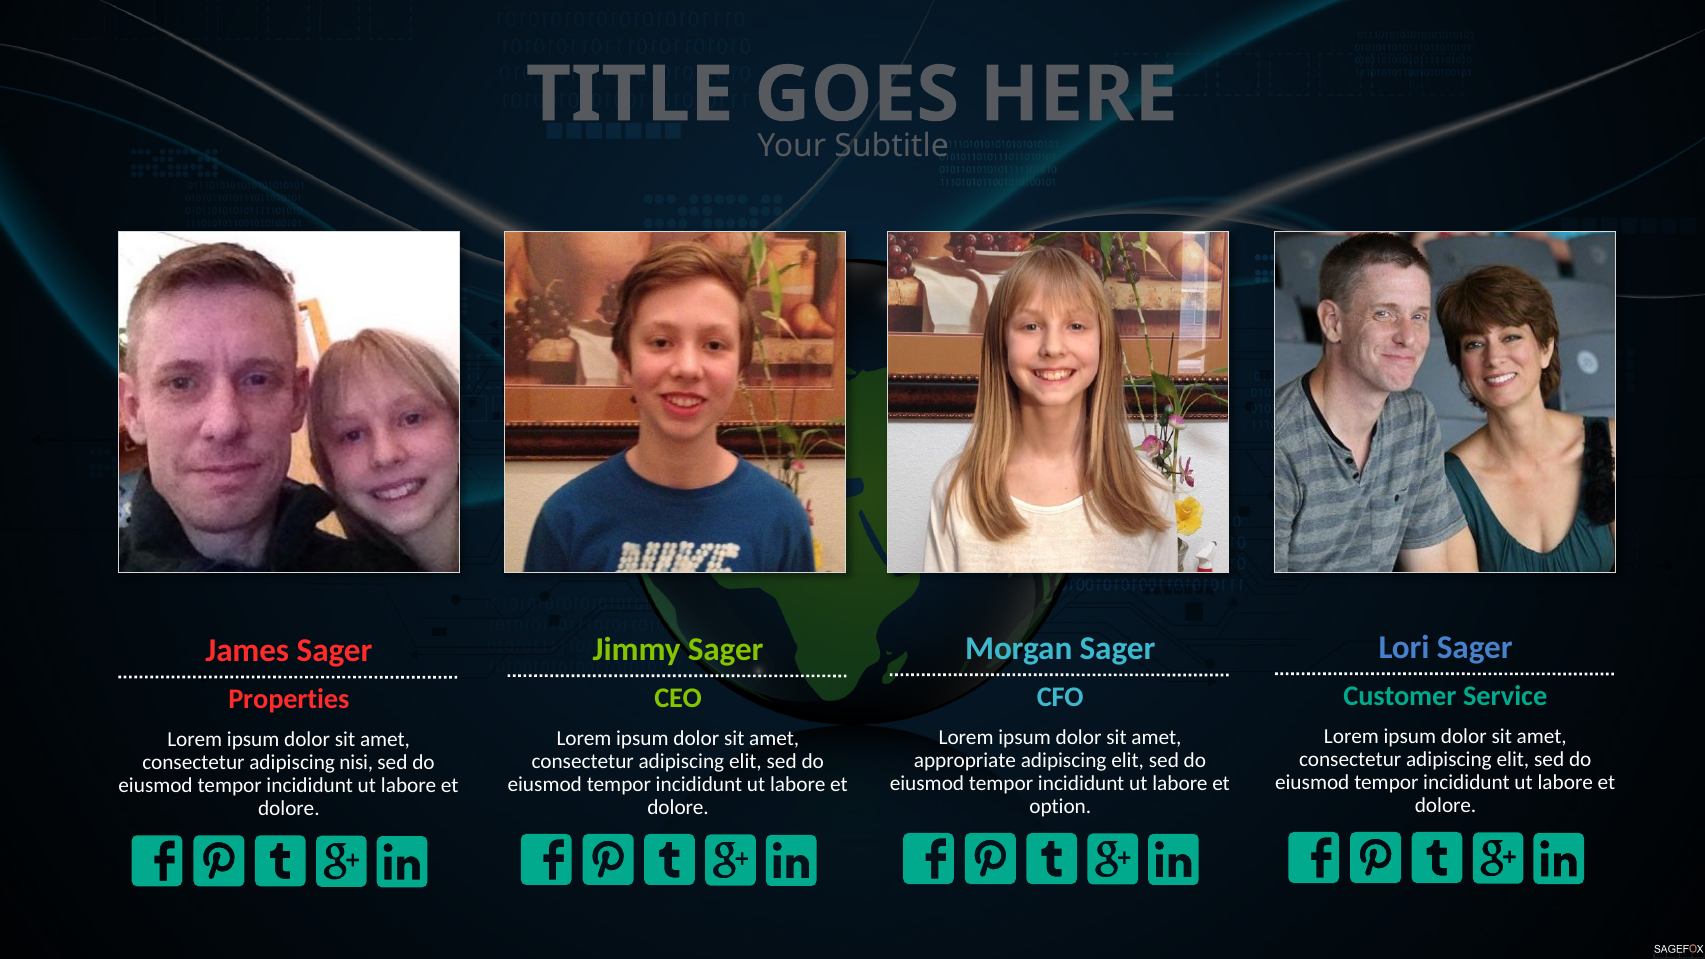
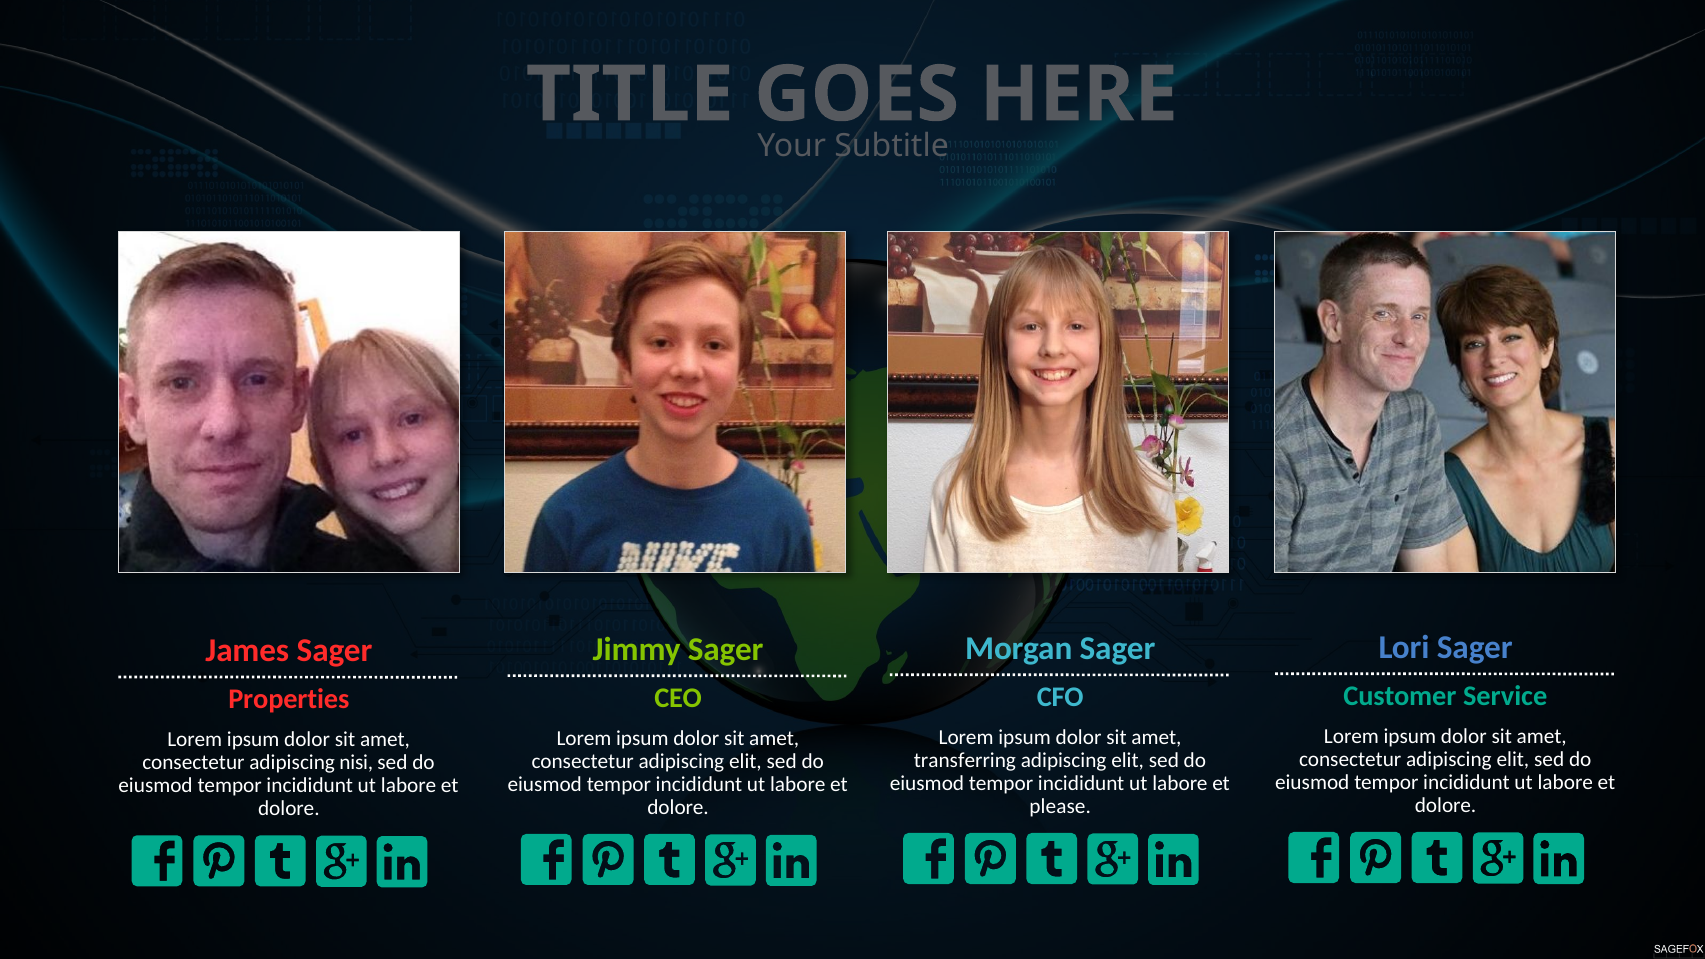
appropriate: appropriate -> transferring
option: option -> please
